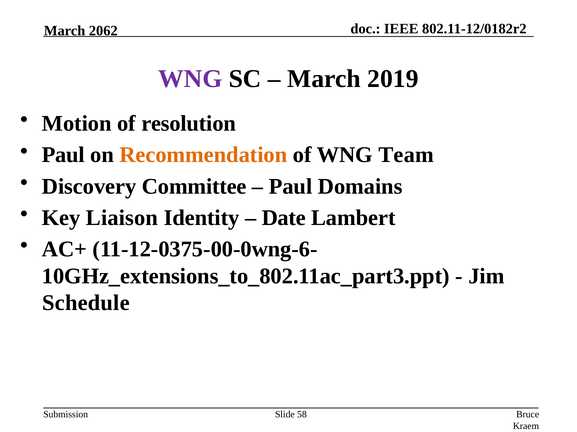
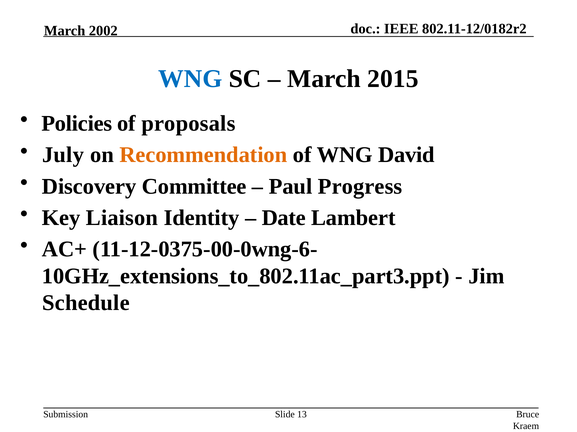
2062: 2062 -> 2002
WNG at (190, 79) colour: purple -> blue
2019: 2019 -> 2015
Motion: Motion -> Policies
resolution: resolution -> proposals
Paul at (63, 155): Paul -> July
Team: Team -> David
Domains: Domains -> Progress
58: 58 -> 13
